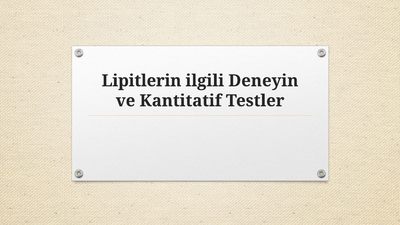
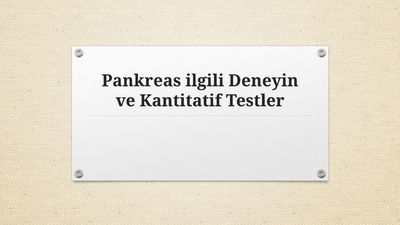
Lipitlerin: Lipitlerin -> Pankreas
